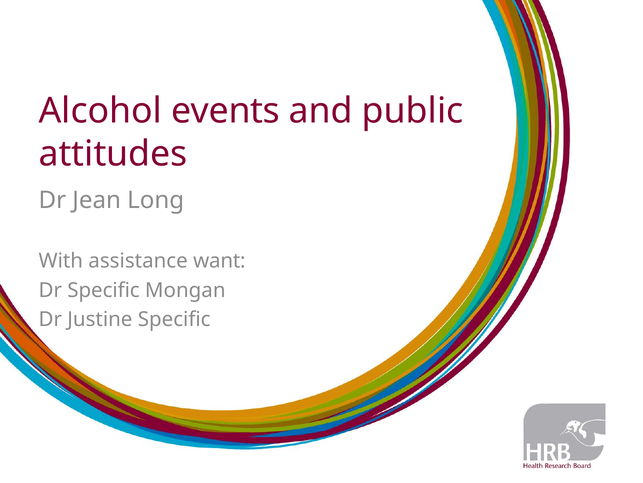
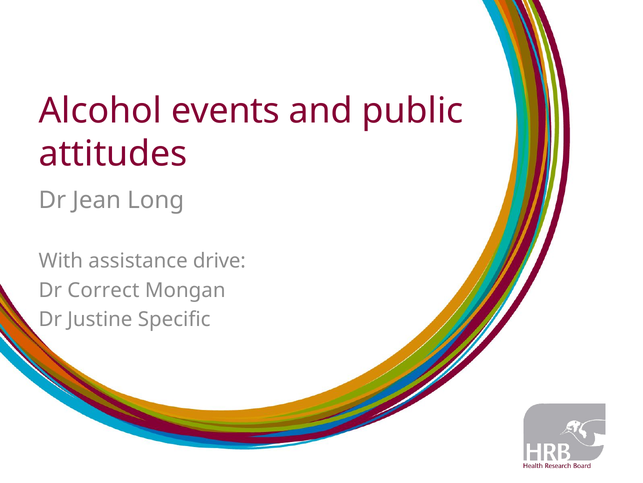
want: want -> drive
Dr Specific: Specific -> Correct
